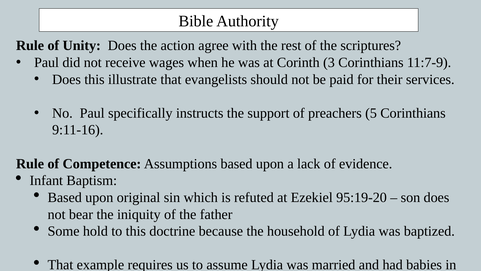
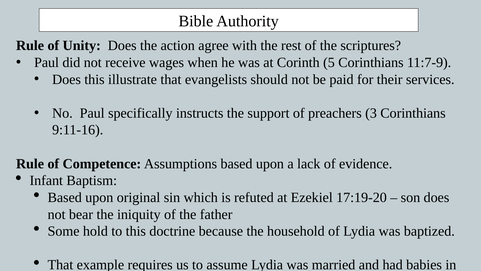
3: 3 -> 5
5: 5 -> 3
95:19-20: 95:19-20 -> 17:19-20
